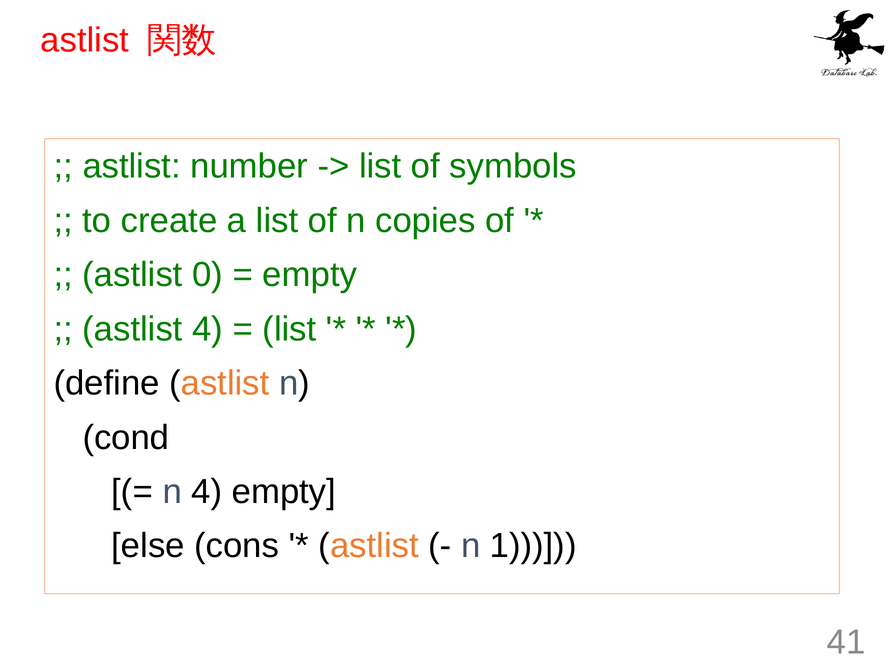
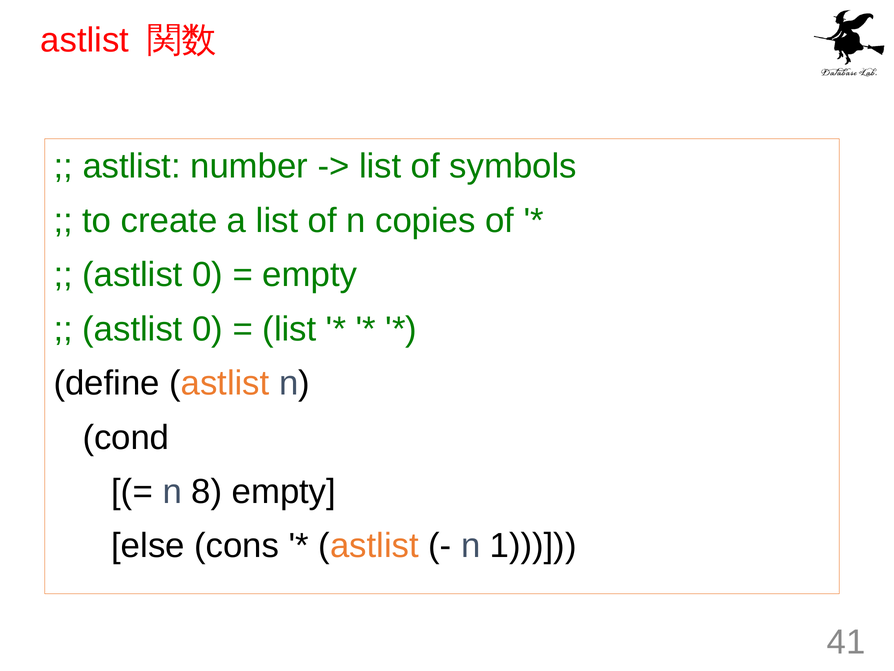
4 at (208, 329): 4 -> 0
n 4: 4 -> 8
